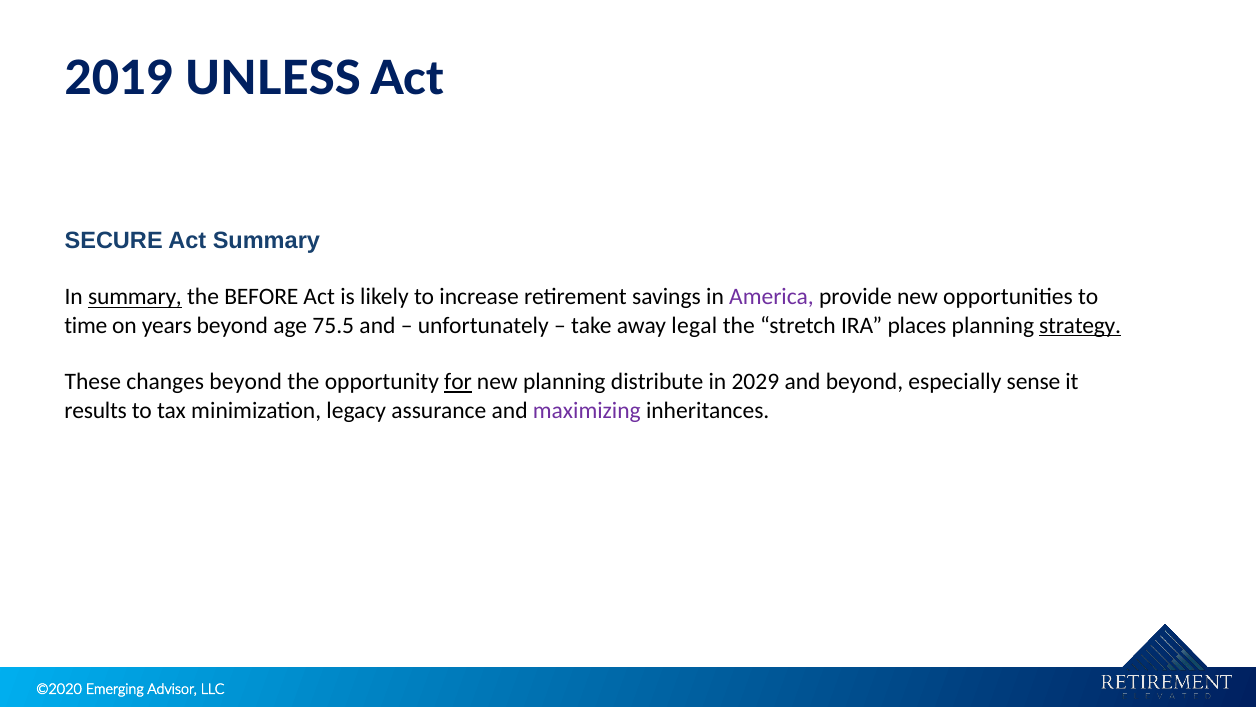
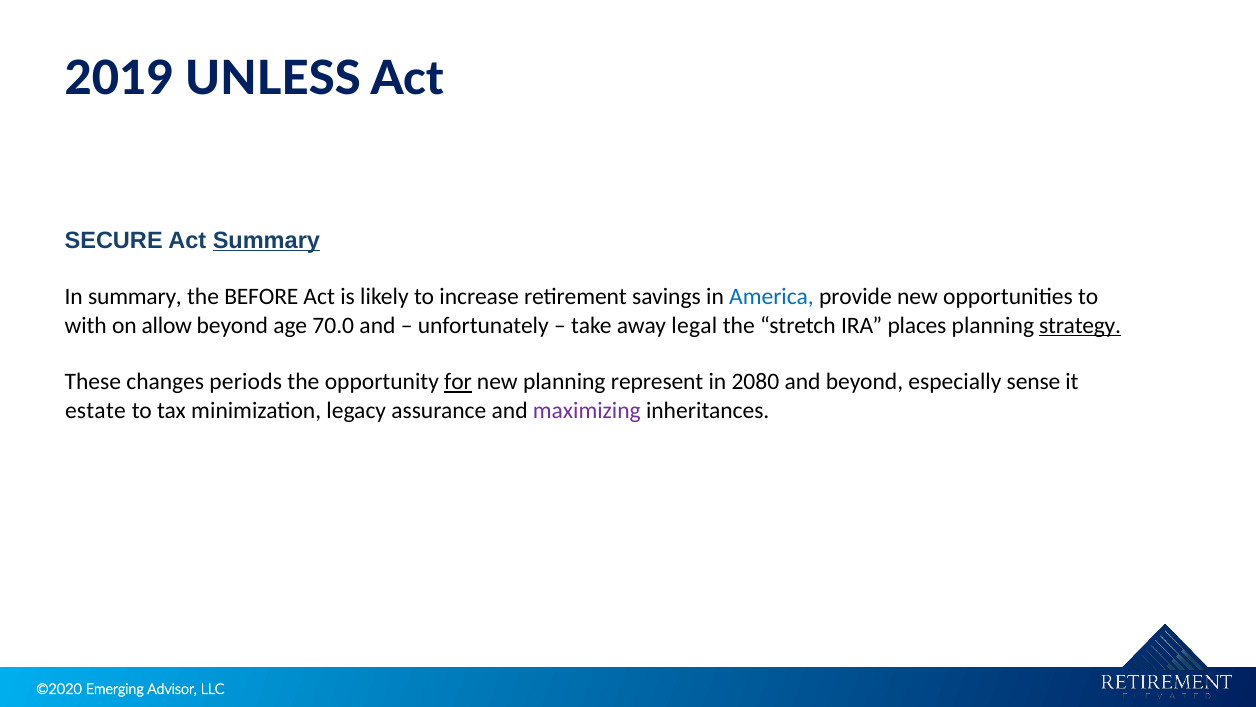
Summary at (266, 240) underline: none -> present
summary at (135, 297) underline: present -> none
America colour: purple -> blue
time: time -> with
years: years -> allow
75.5: 75.5 -> 70.0
changes beyond: beyond -> periods
distribute: distribute -> represent
2029: 2029 -> 2080
results: results -> estate
